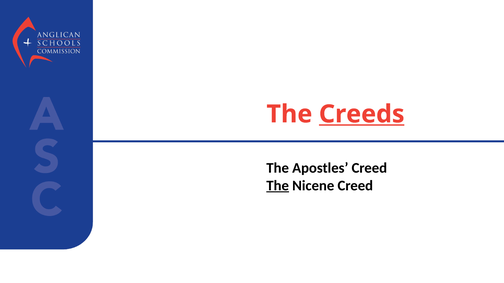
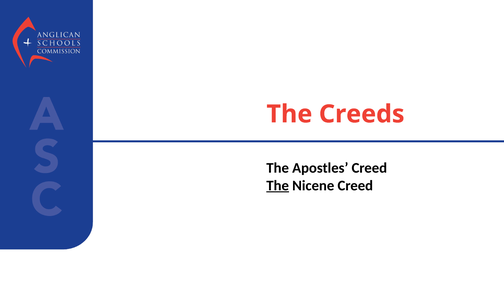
Creeds underline: present -> none
